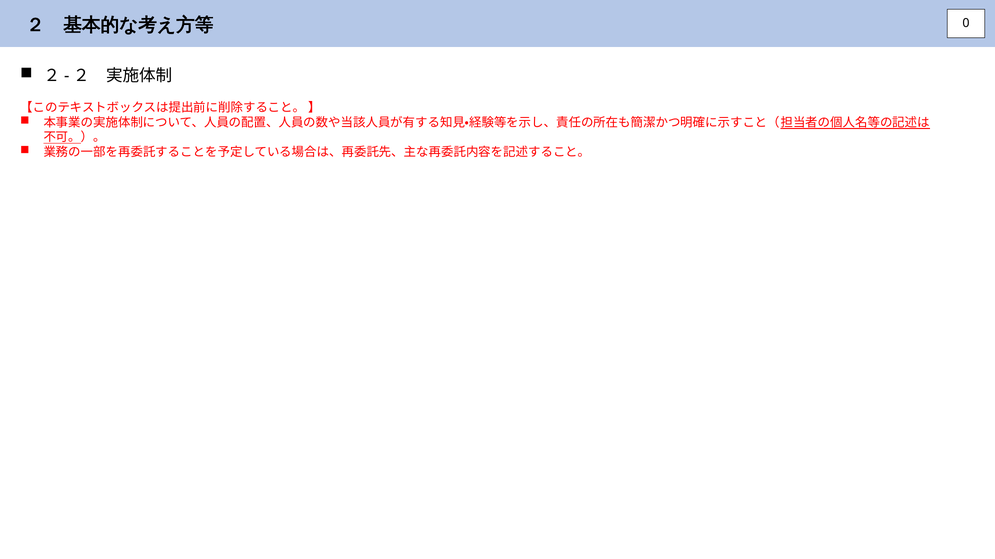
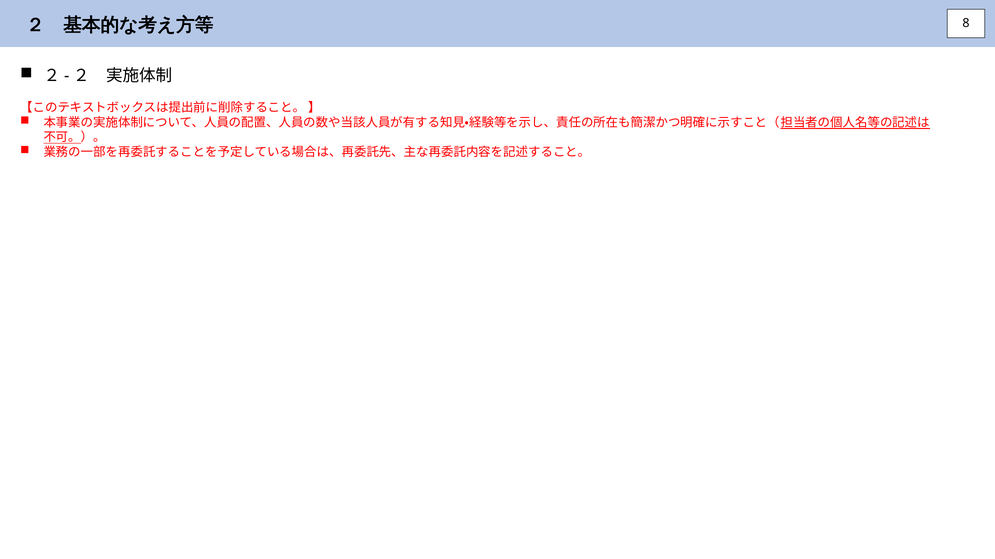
0: 0 -> 8
